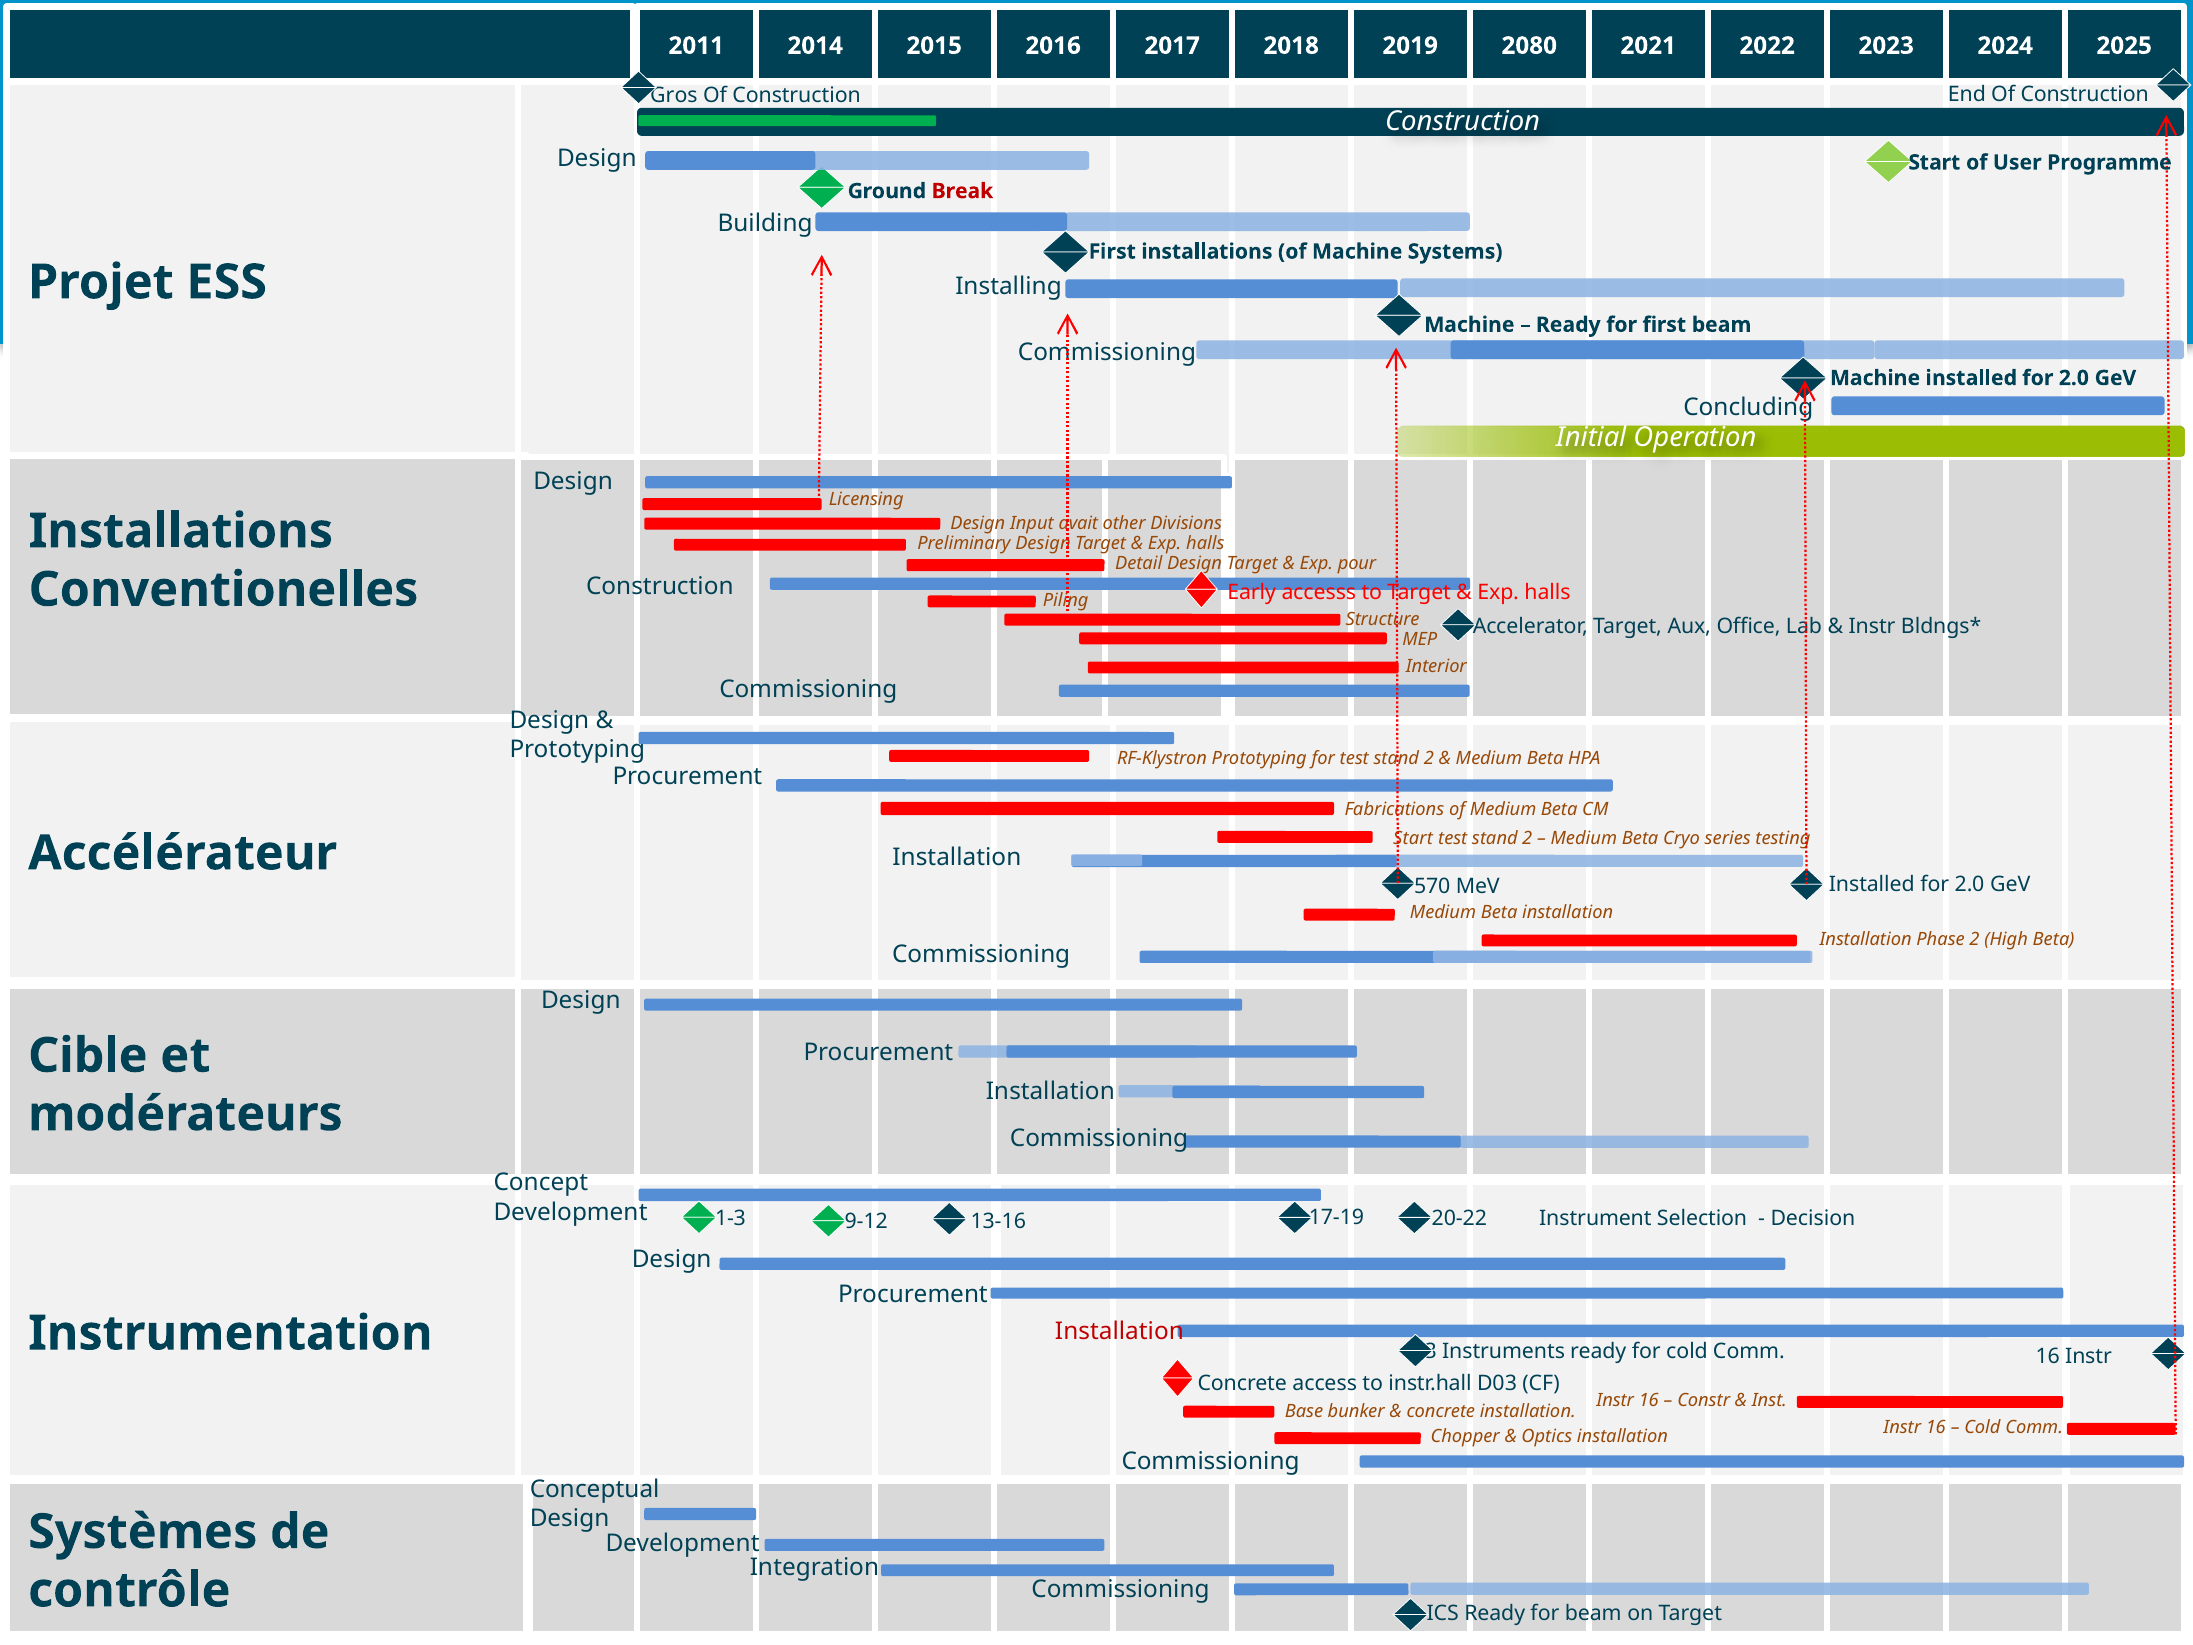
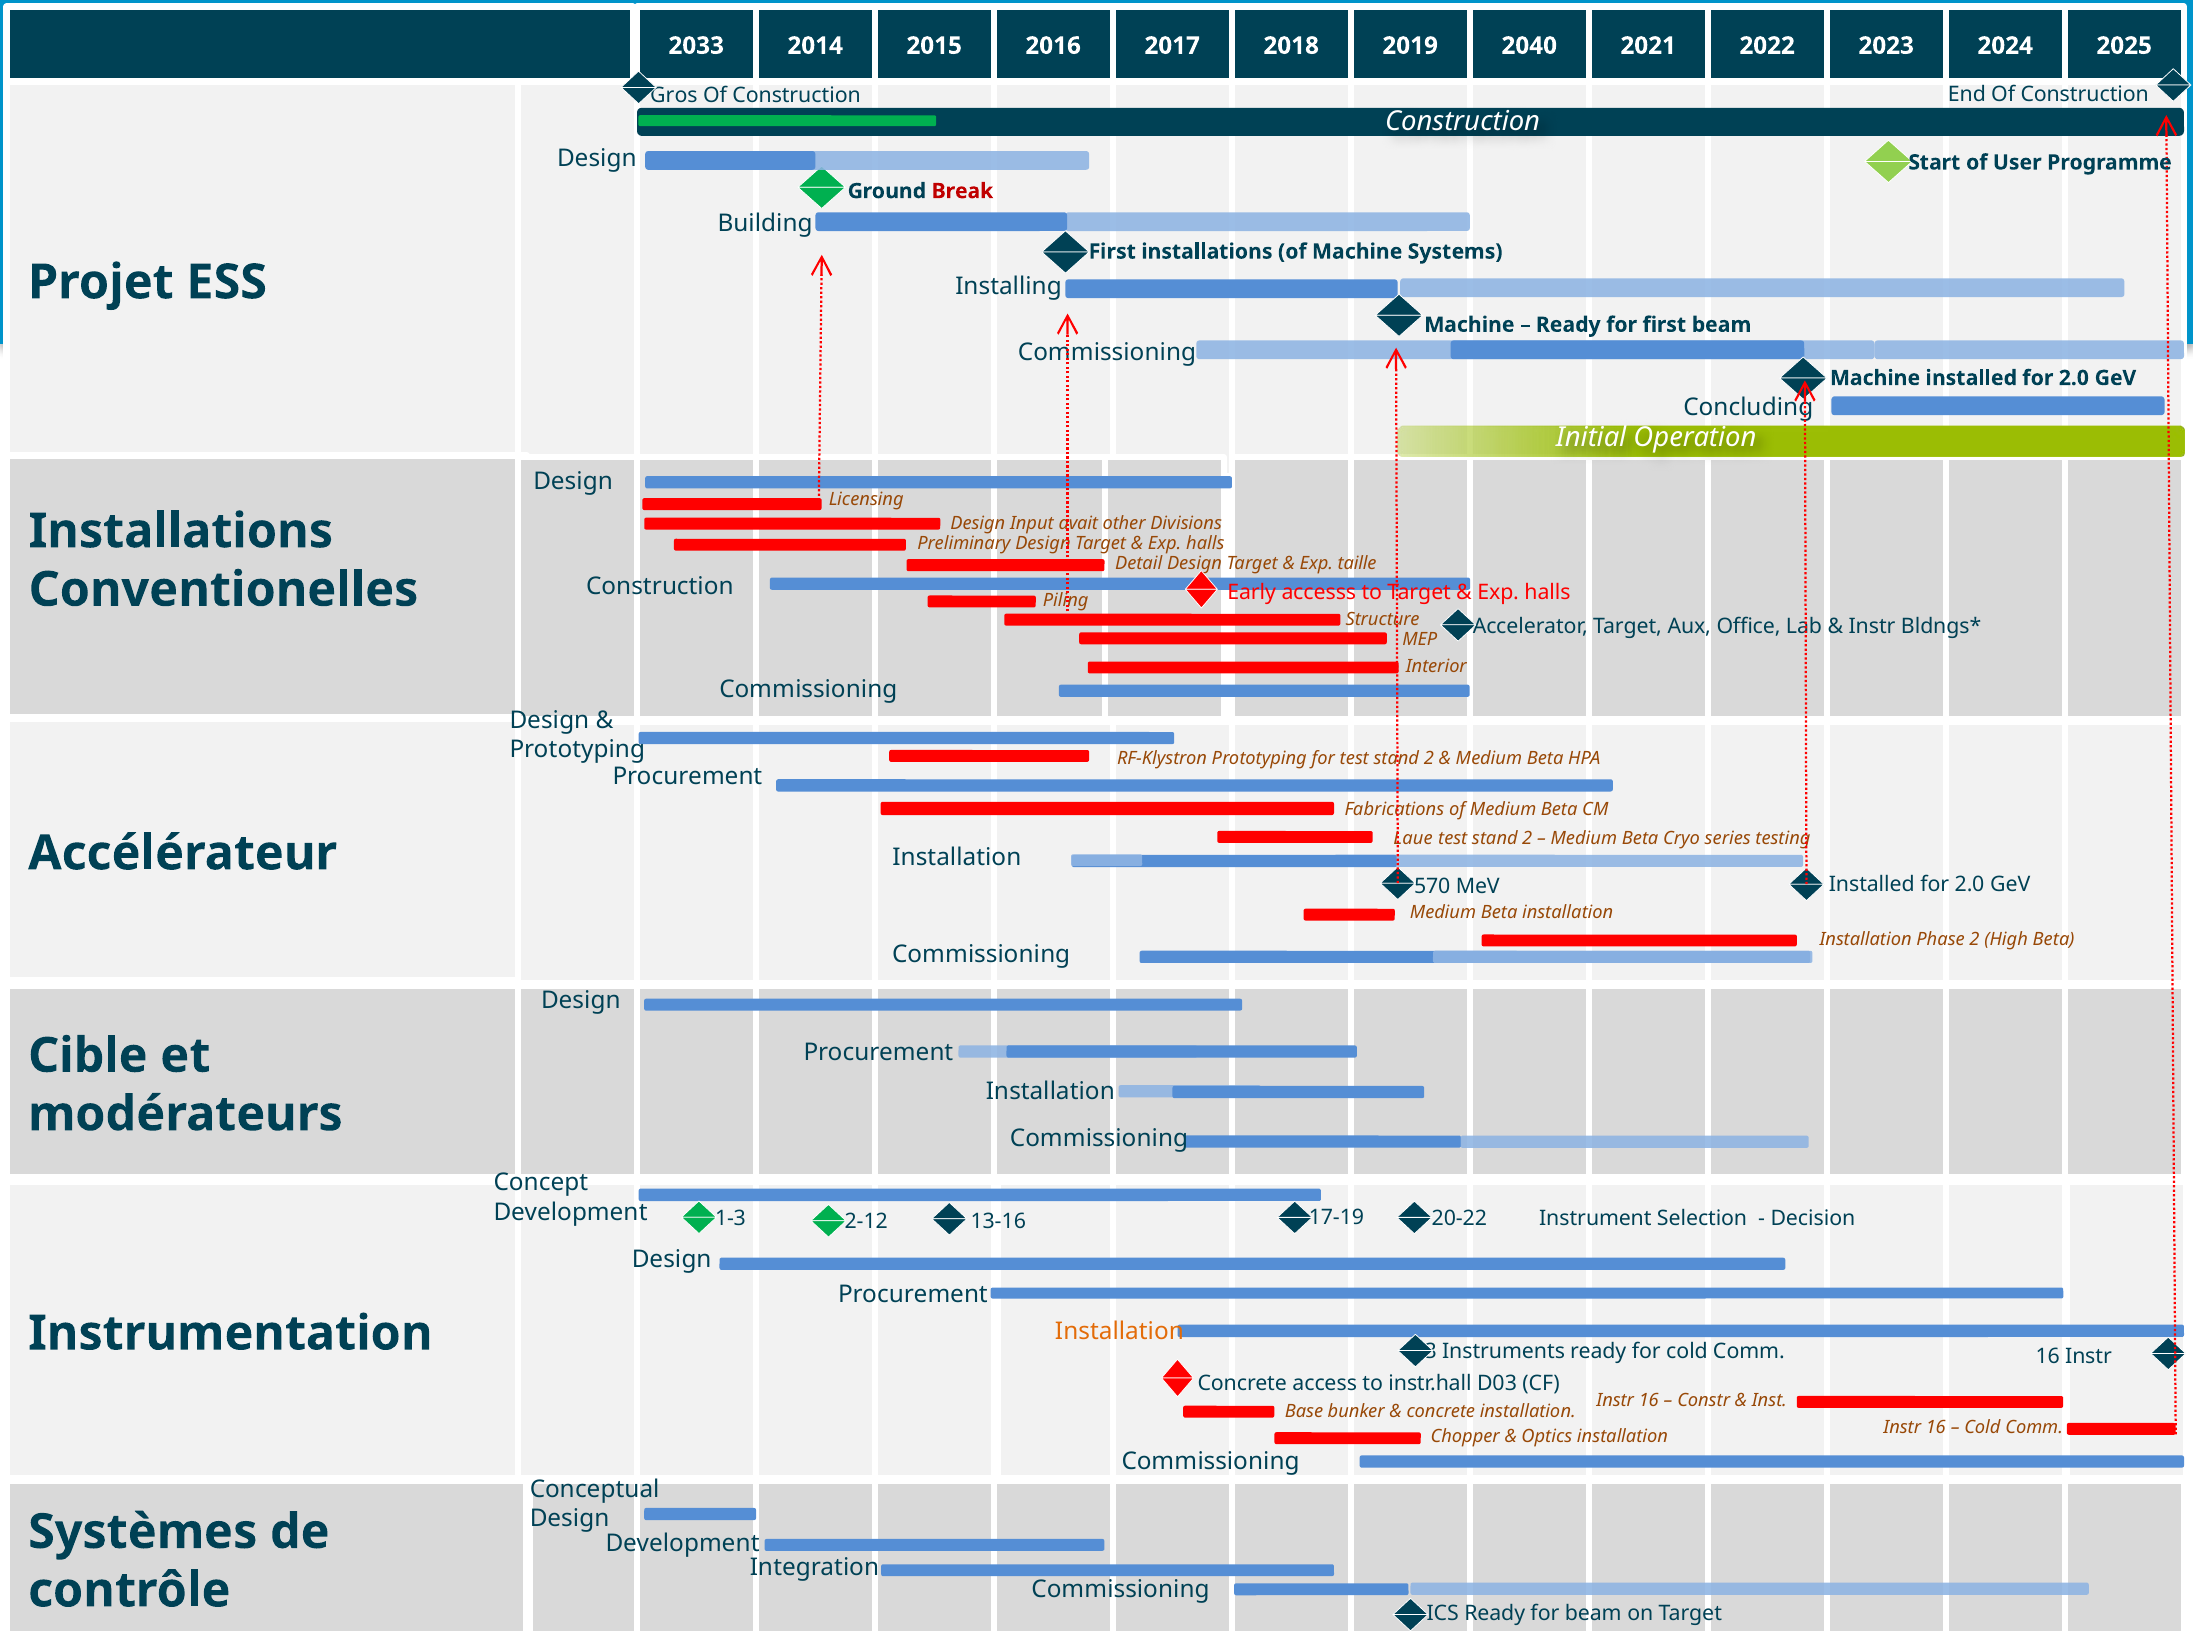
2011: 2011 -> 2033
2080: 2080 -> 2040
pour: pour -> taille
Start at (1413, 838): Start -> Laue
9-12: 9-12 -> 2-12
Installation at (1119, 1331) colour: red -> orange
